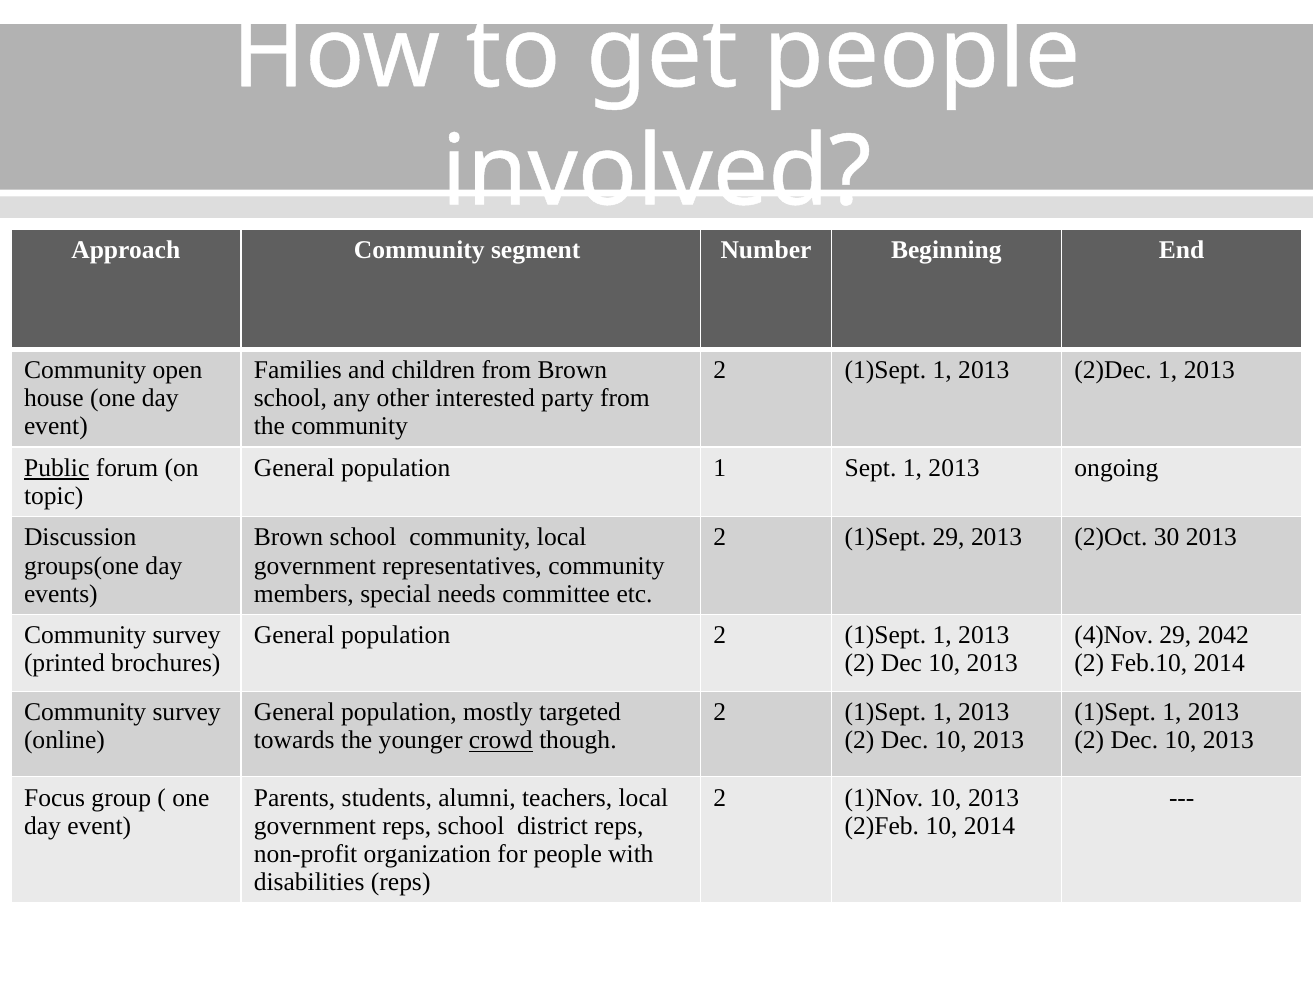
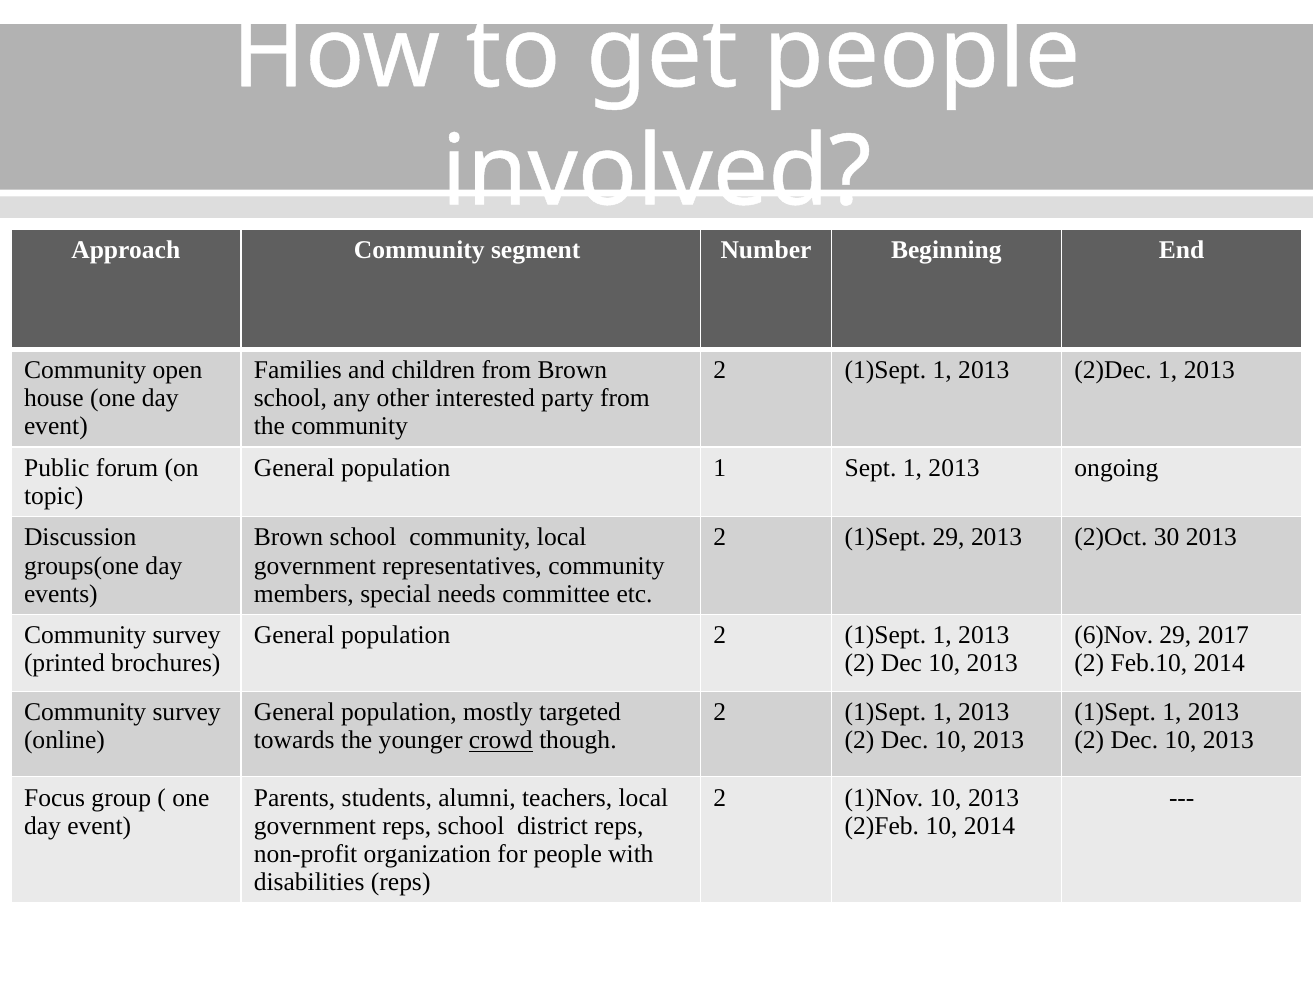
Public underline: present -> none
4)Nov: 4)Nov -> 6)Nov
2042: 2042 -> 2017
